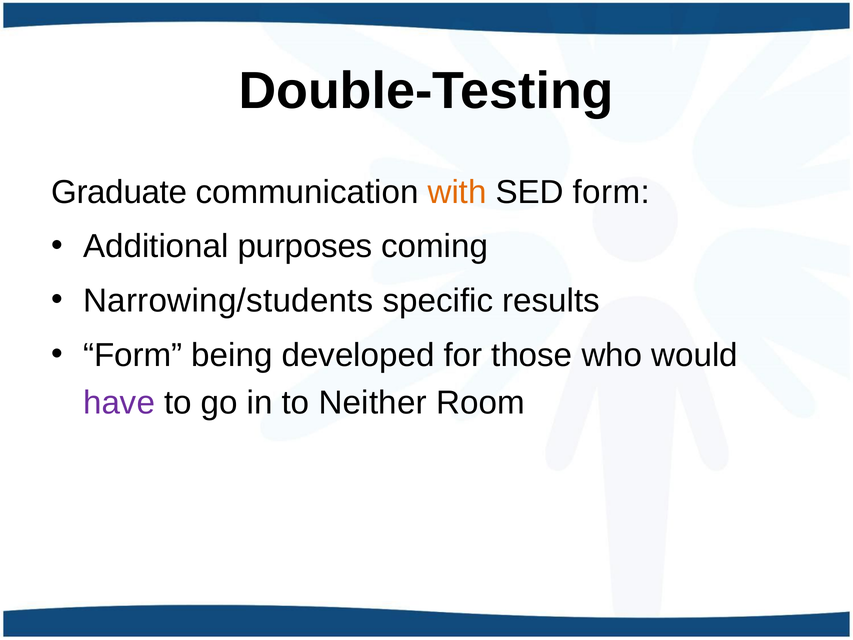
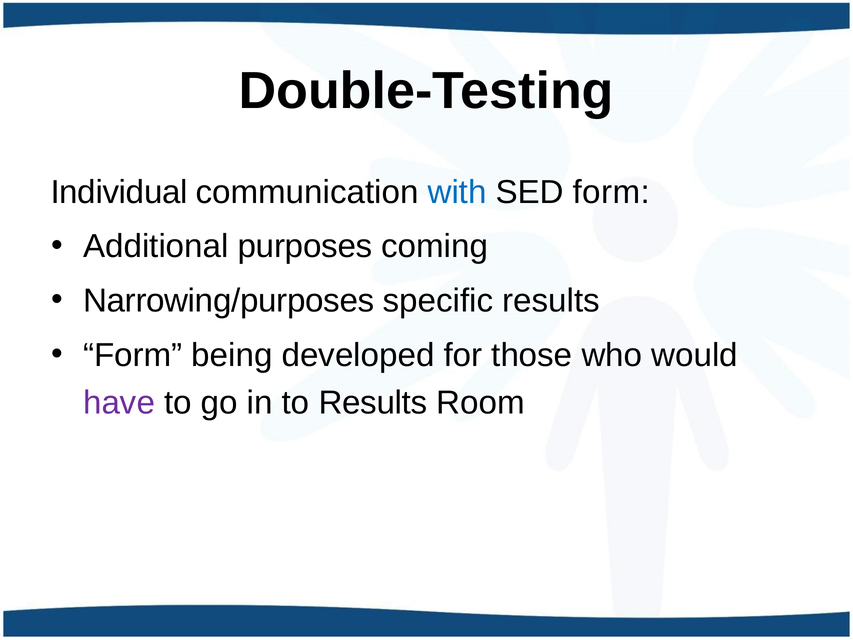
Graduate: Graduate -> Individual
with colour: orange -> blue
Narrowing/students: Narrowing/students -> Narrowing/purposes
to Neither: Neither -> Results
